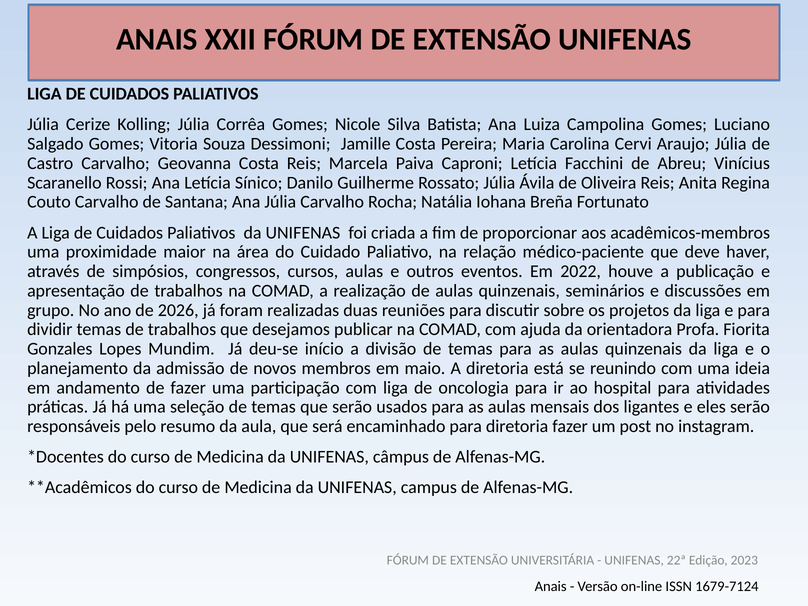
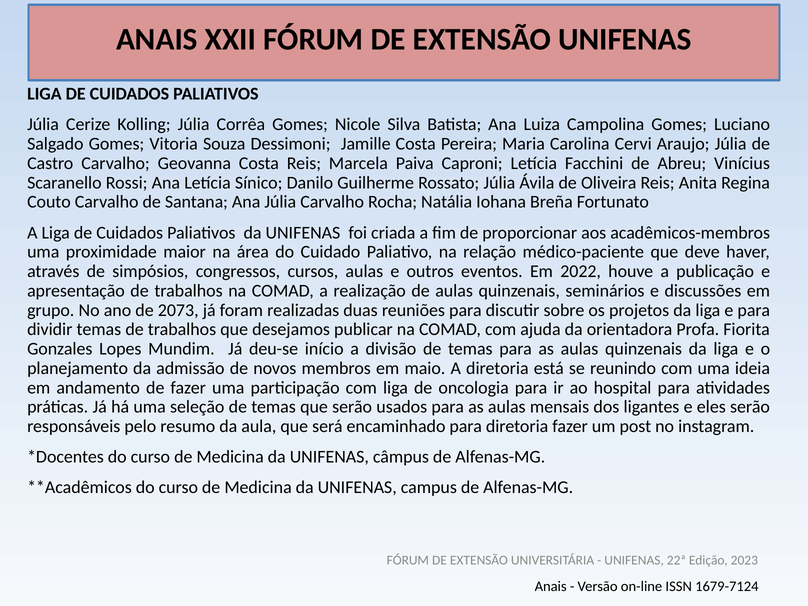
2026: 2026 -> 2073
